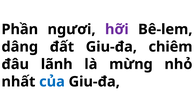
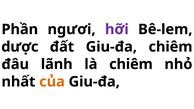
dâng: dâng -> dược
là mừng: mừng -> chiêm
của colour: blue -> orange
